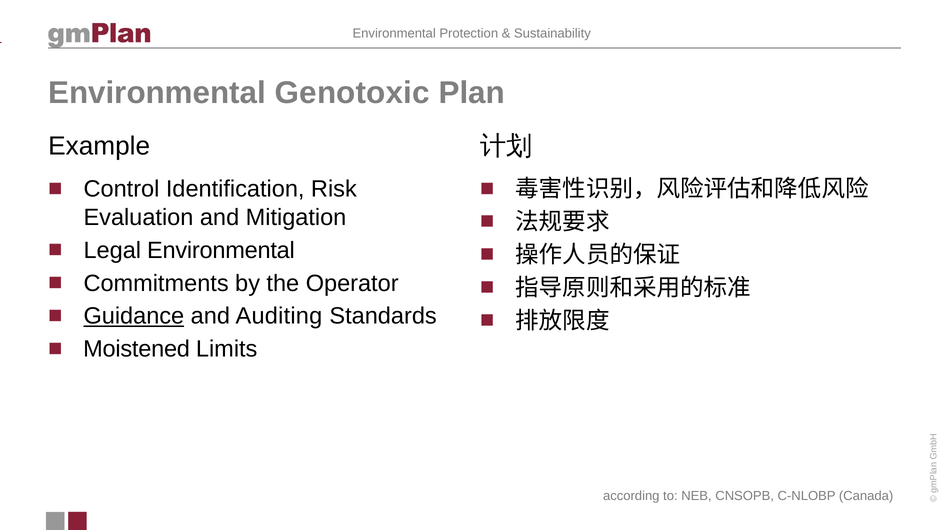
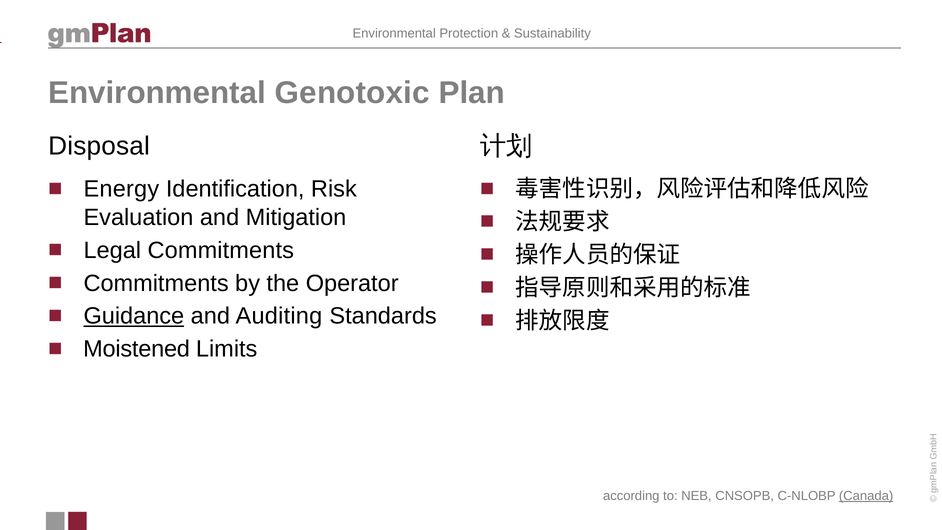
Example: Example -> Disposal
Control: Control -> Energy
Legal Environmental: Environmental -> Commitments
Canada underline: none -> present
